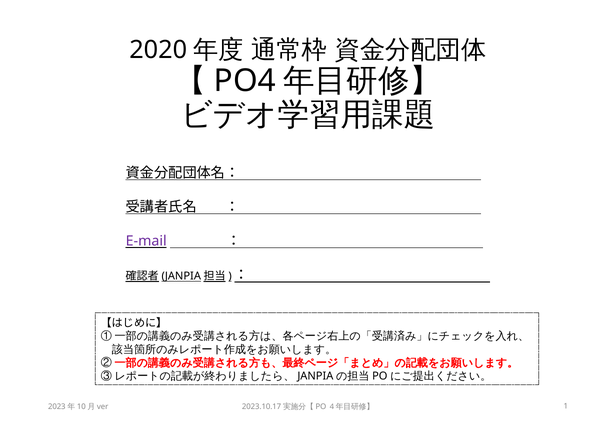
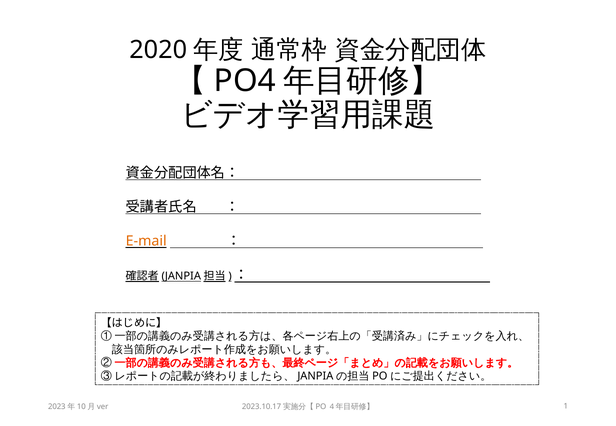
E-mail colour: purple -> orange
